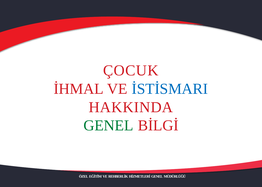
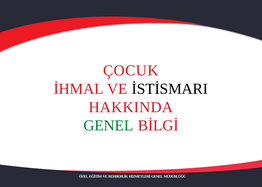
İSTİSMARI colour: blue -> black
